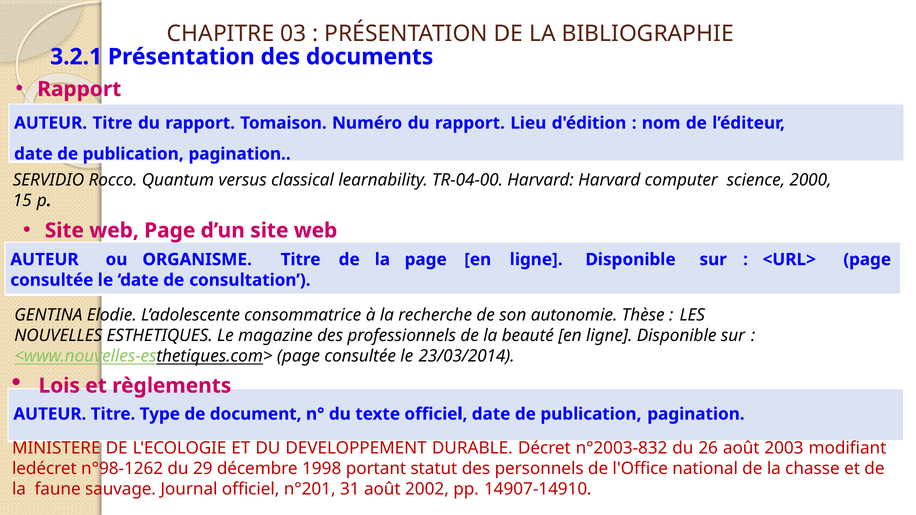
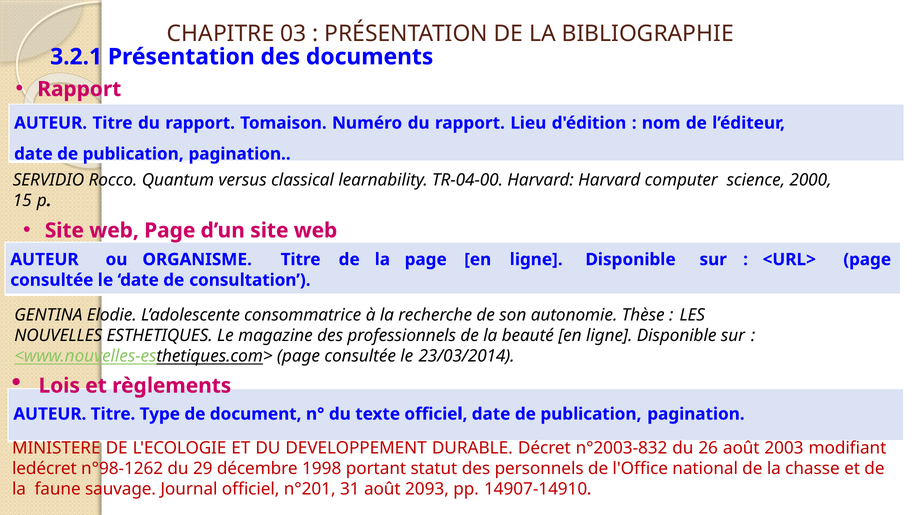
2002: 2002 -> 2093
